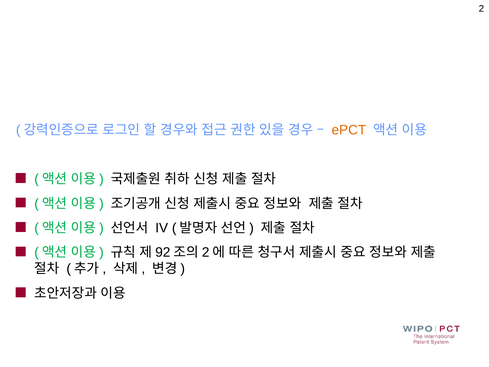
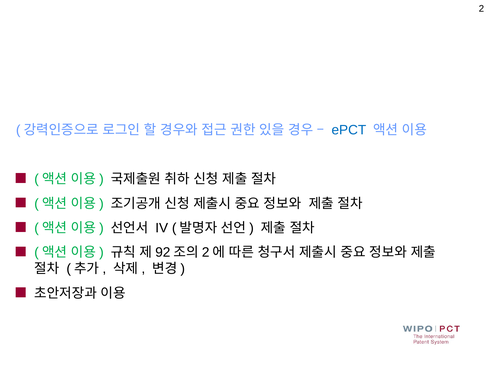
ePCT colour: orange -> blue
